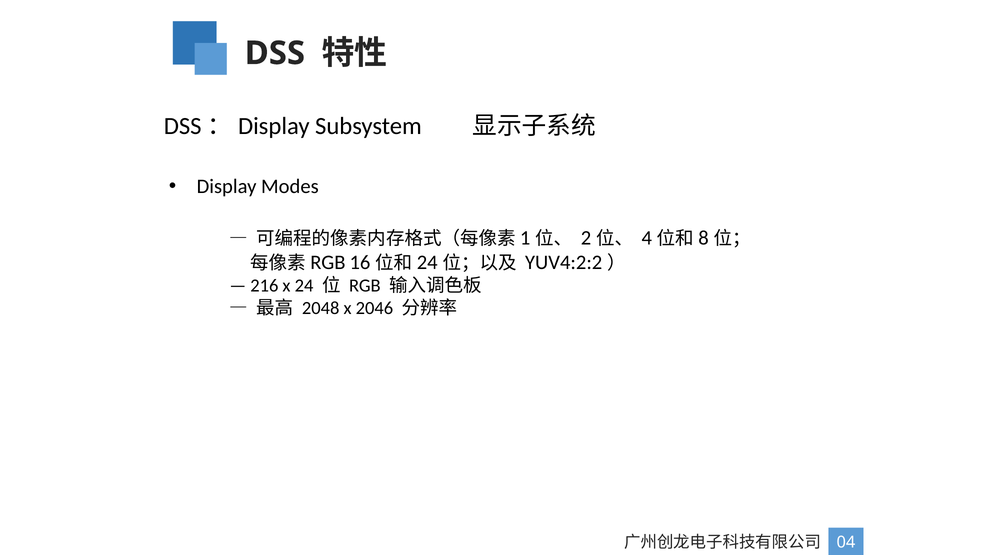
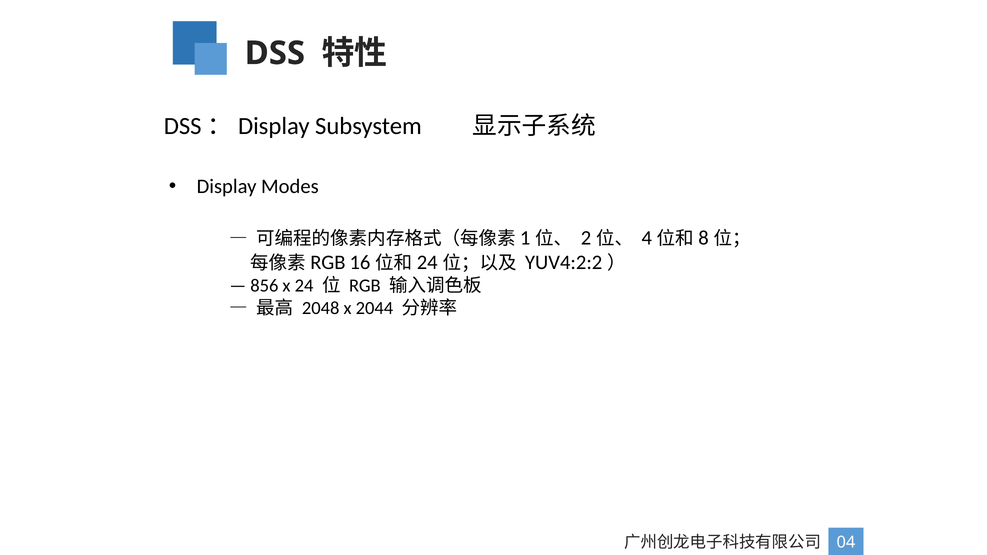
216: 216 -> 856
2046: 2046 -> 2044
